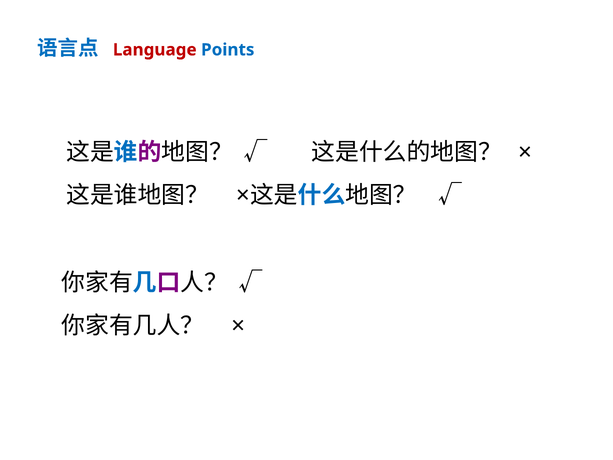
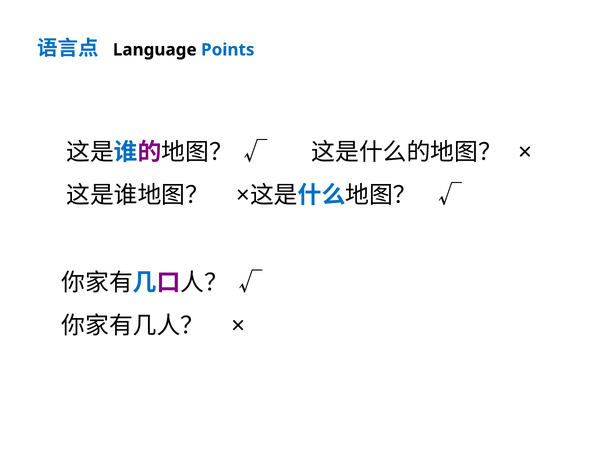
Language colour: red -> black
